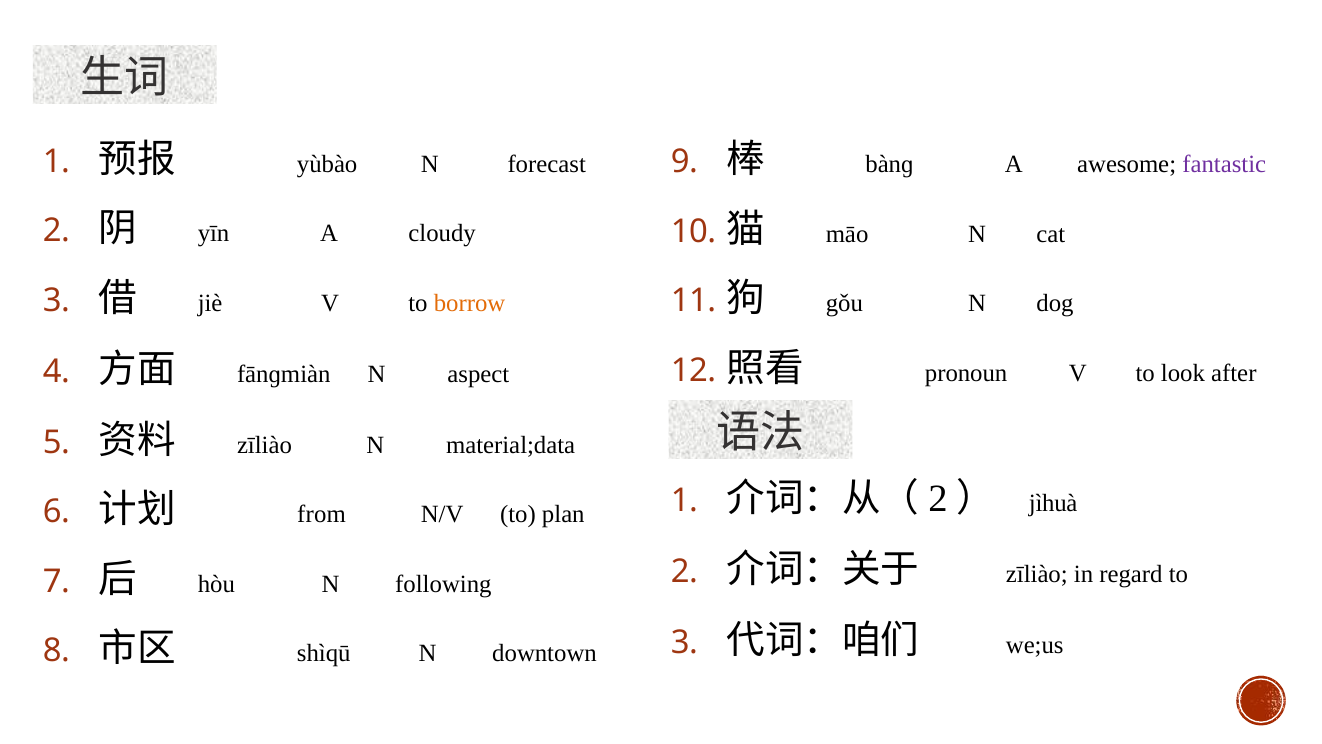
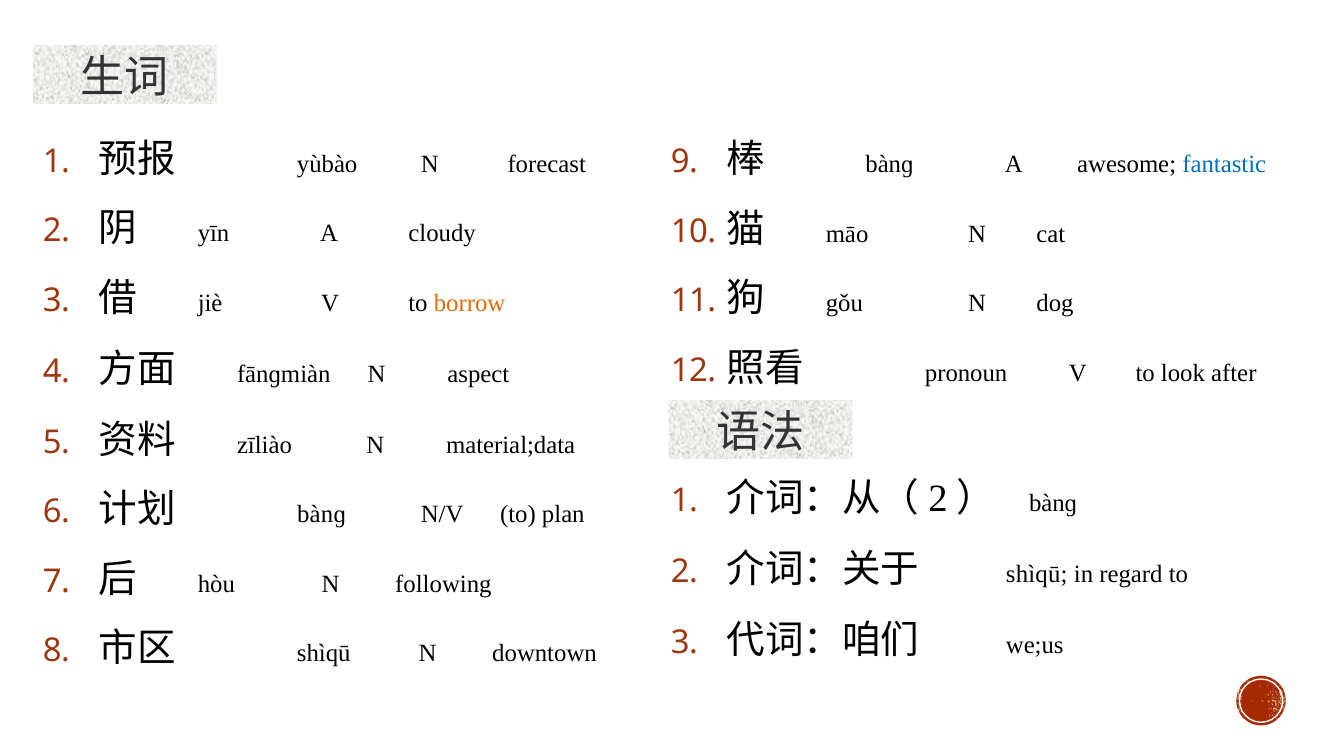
fantastic colour: purple -> blue
jìhuà at (1053, 503): jìhuà -> bànɡ
from at (322, 514): from -> bànɡ
zīliào at (1037, 574): zīliào -> shìqū
